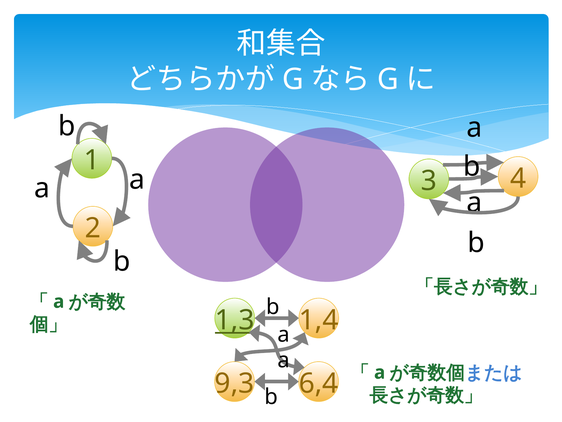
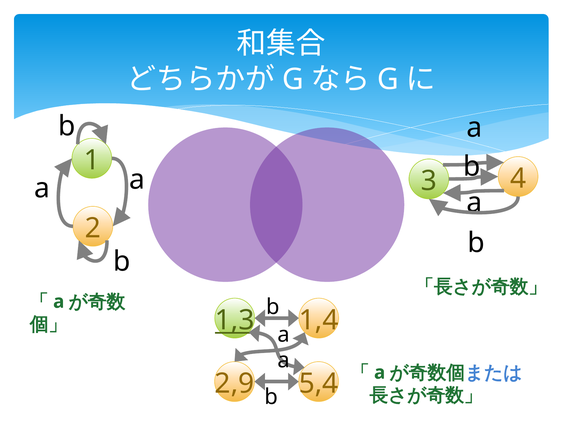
9,3: 9,3 -> 2,9
6,4: 6,4 -> 5,4
